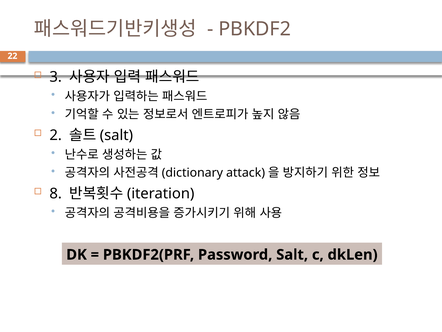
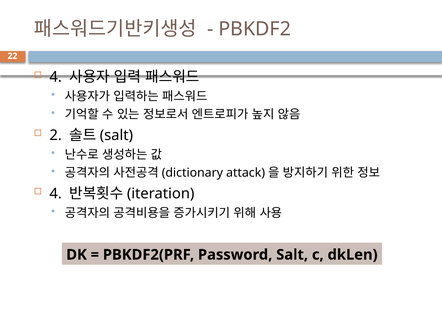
3 at (56, 77): 3 -> 4
8 at (56, 193): 8 -> 4
